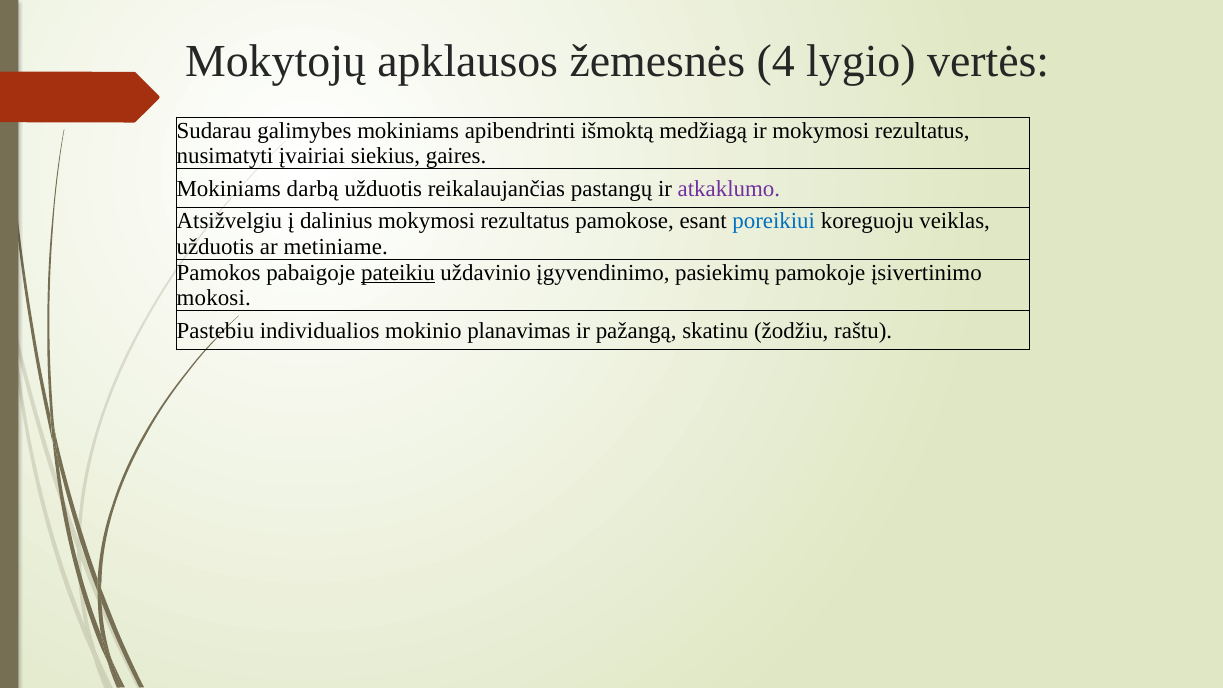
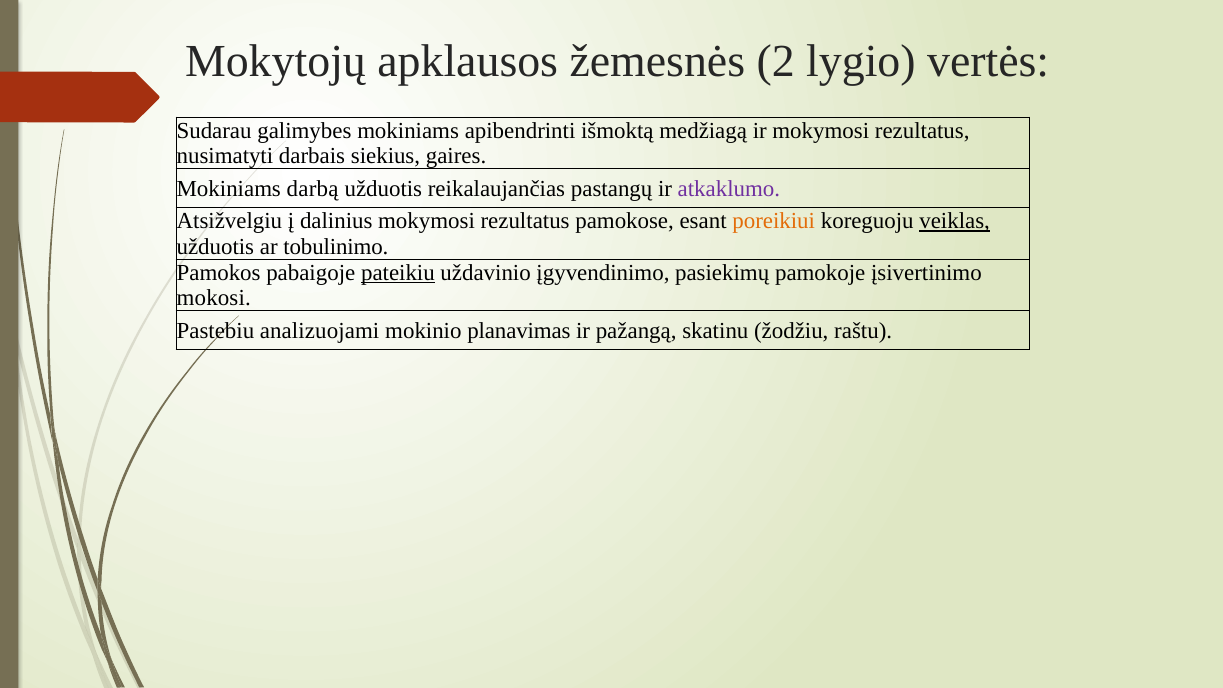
4: 4 -> 2
įvairiai: įvairiai -> darbais
poreikiui colour: blue -> orange
veiklas underline: none -> present
metiniame: metiniame -> tobulinimo
individualios: individualios -> analizuojami
